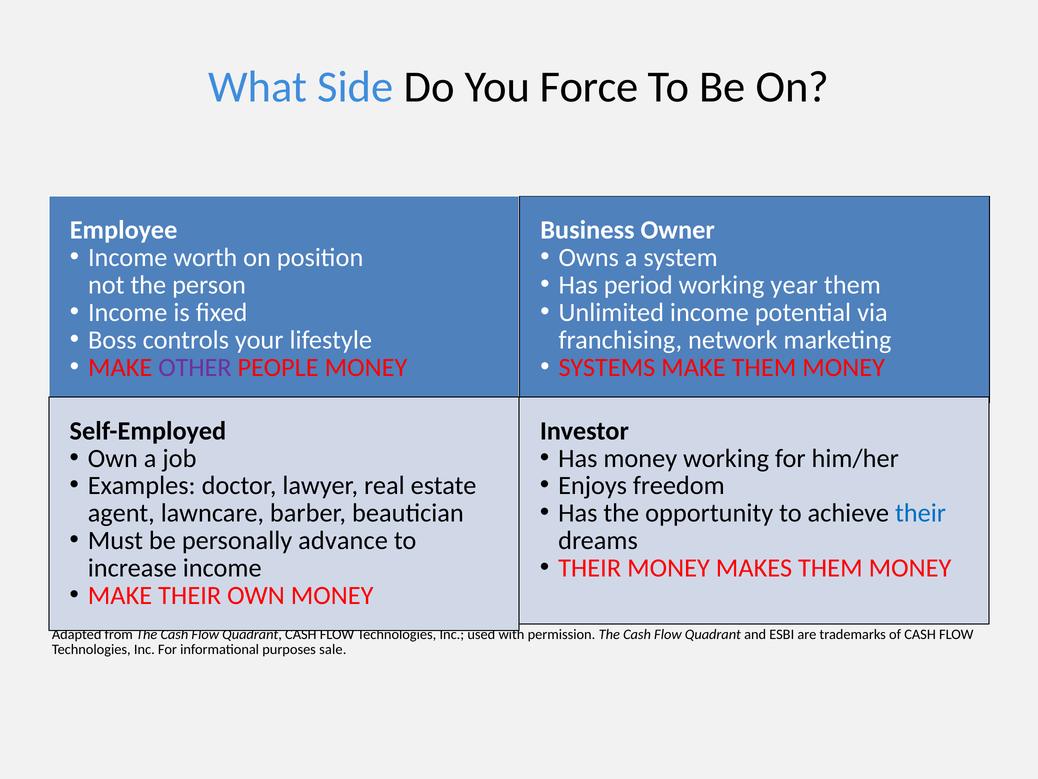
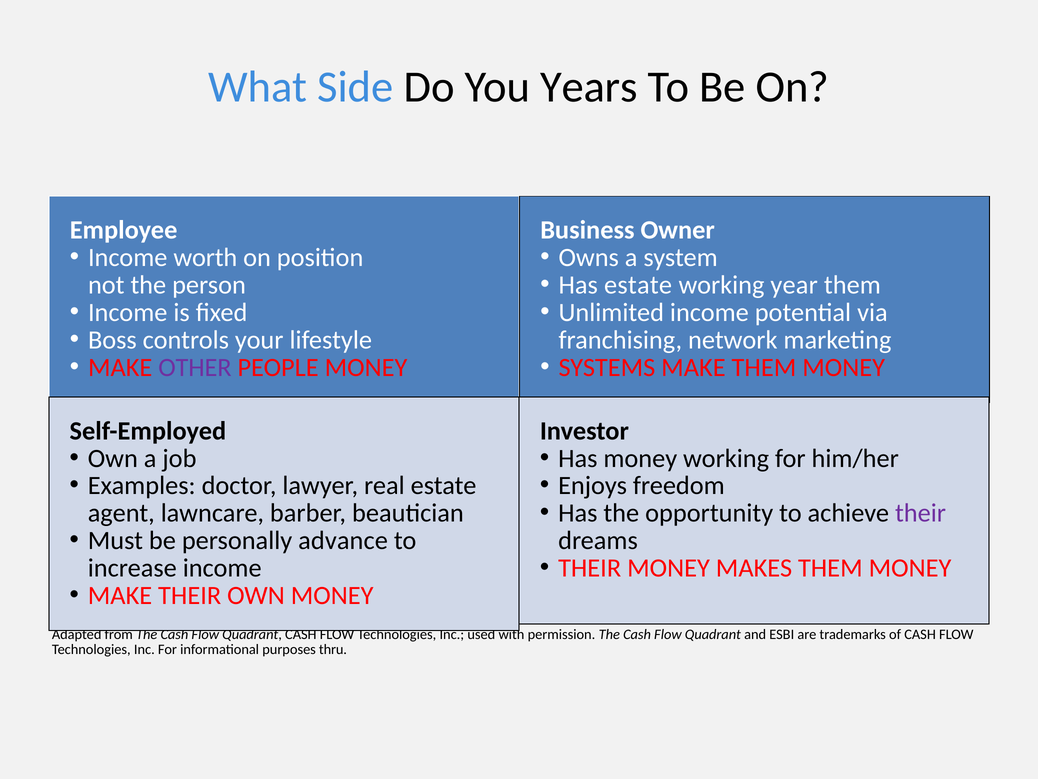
Force: Force -> Years
Has period: period -> estate
their at (921, 513) colour: blue -> purple
sale: sale -> thru
